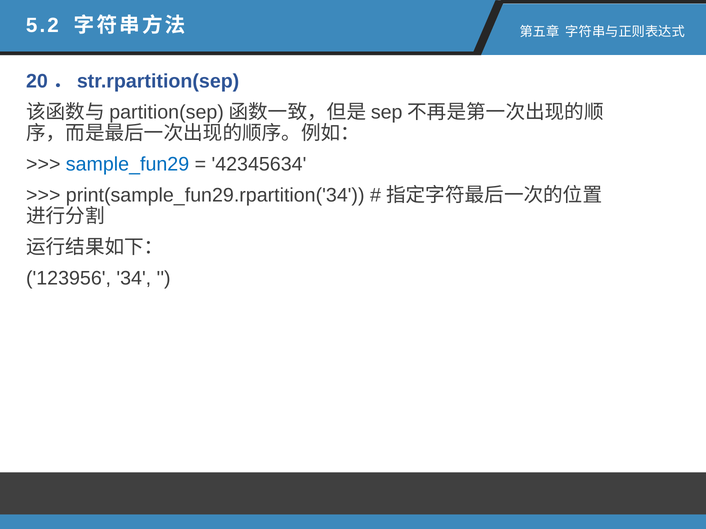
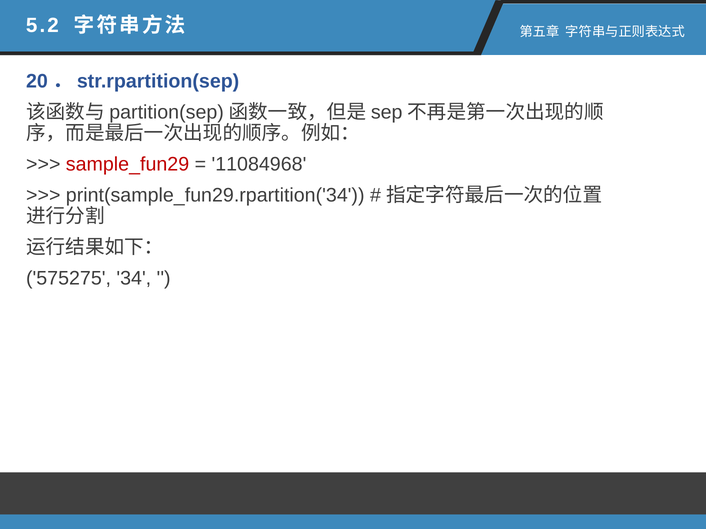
sample_fun29 colour: blue -> red
42345634: 42345634 -> 11084968
123956: 123956 -> 575275
